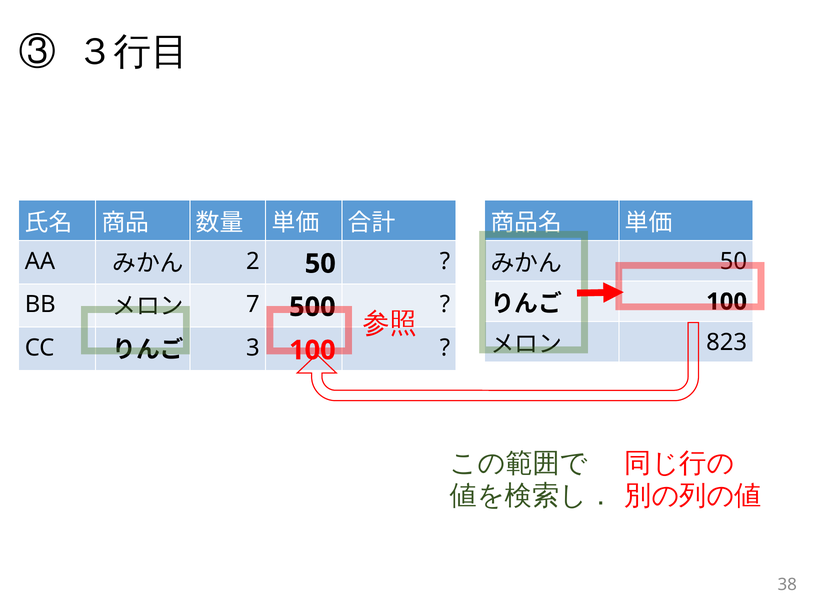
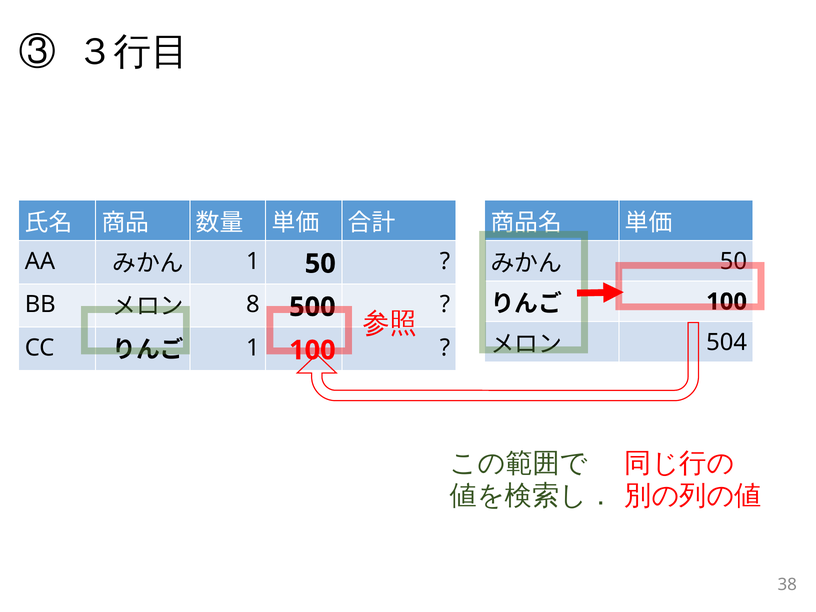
2 at (253, 261): 2 -> 1
7: 7 -> 8
823: 823 -> 504
3 at (253, 348): 3 -> 1
